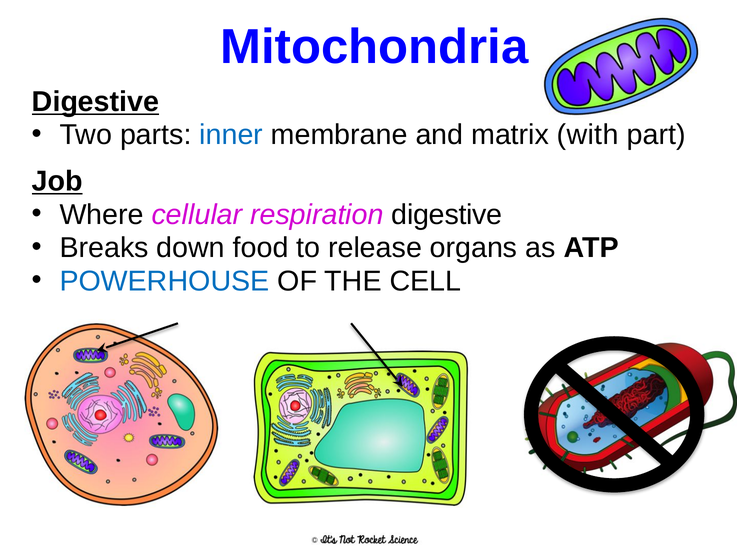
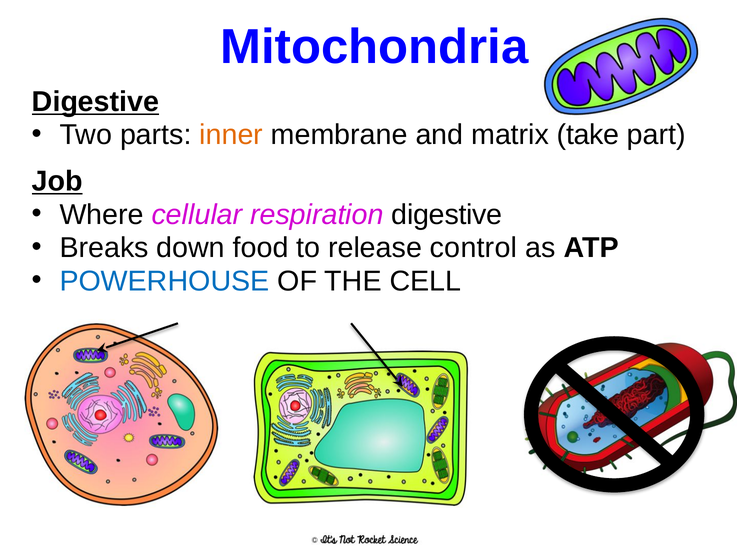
inner colour: blue -> orange
with: with -> take
organs: organs -> control
